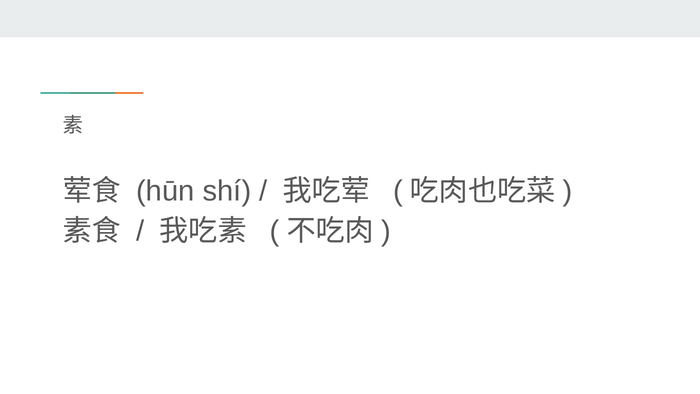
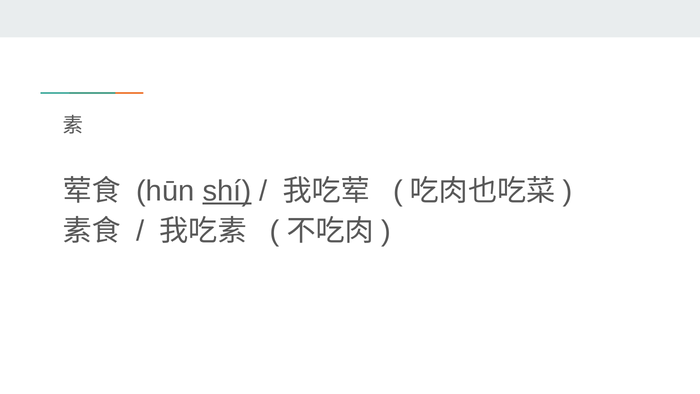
shí underline: none -> present
